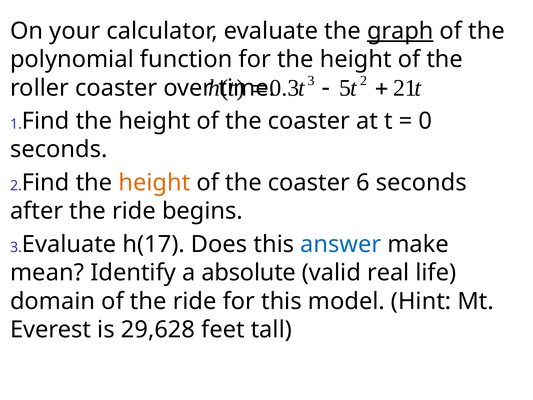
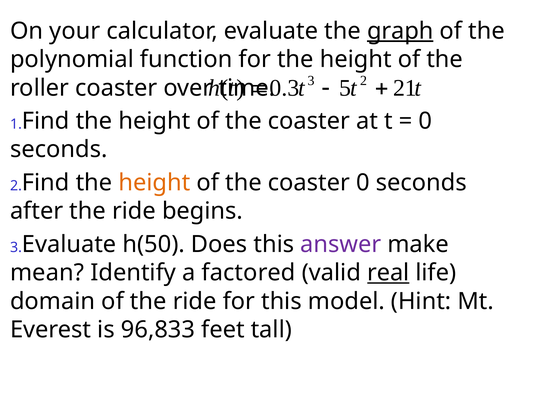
coaster 6: 6 -> 0
h(17: h(17 -> h(50
answer colour: blue -> purple
absolute: absolute -> factored
real underline: none -> present
29,628: 29,628 -> 96,833
